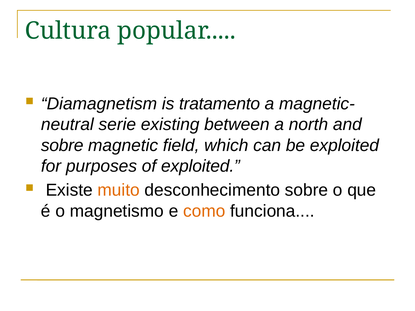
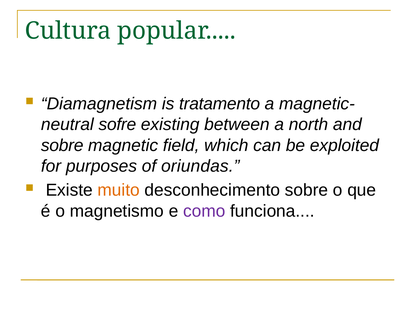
serie: serie -> sofre
of exploited: exploited -> oriundas
como colour: orange -> purple
